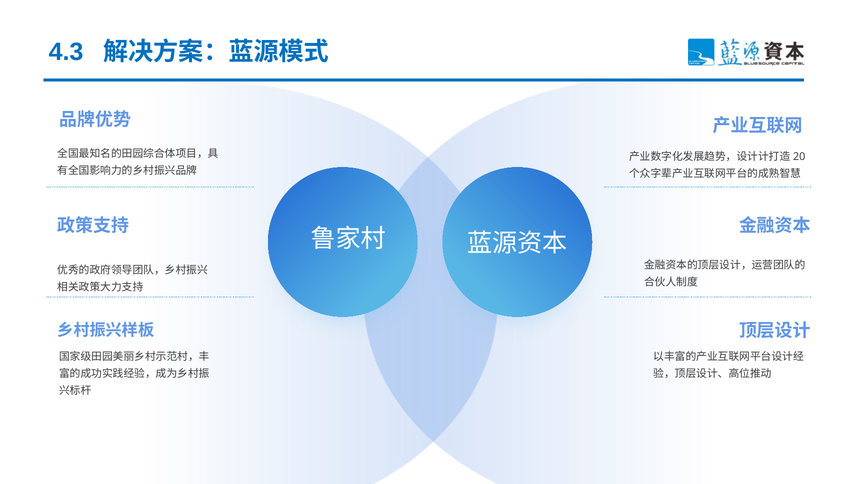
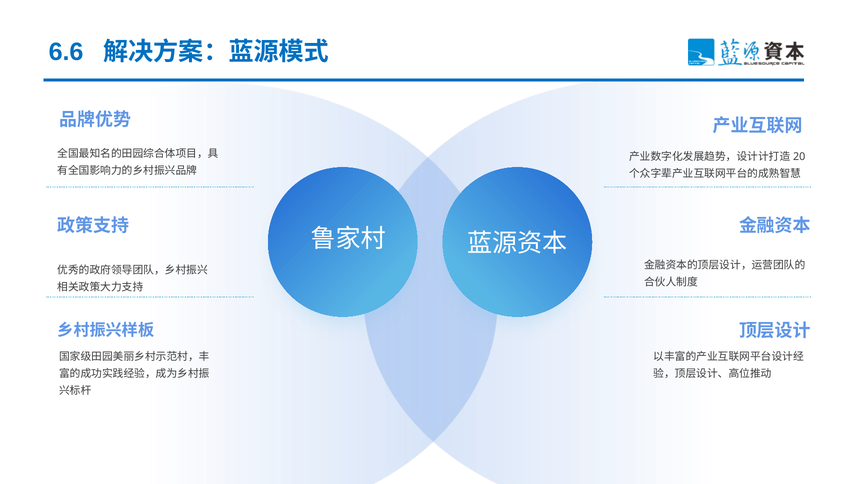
4.3: 4.3 -> 6.6
